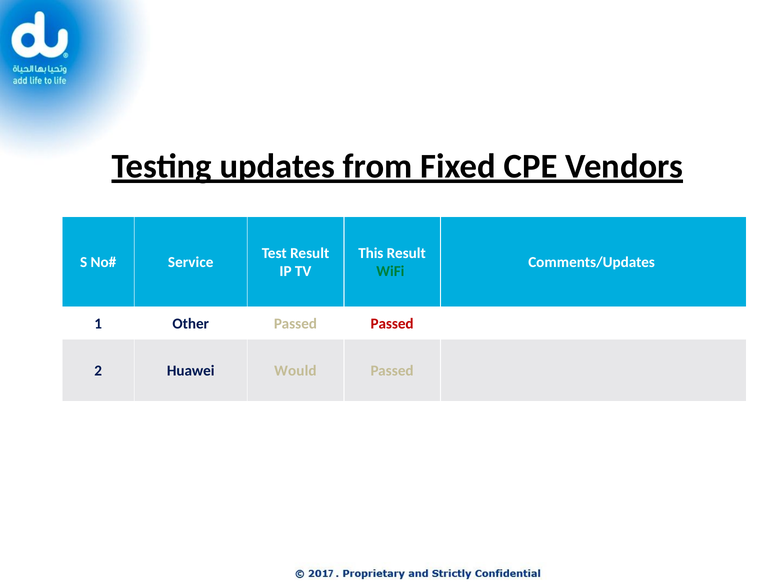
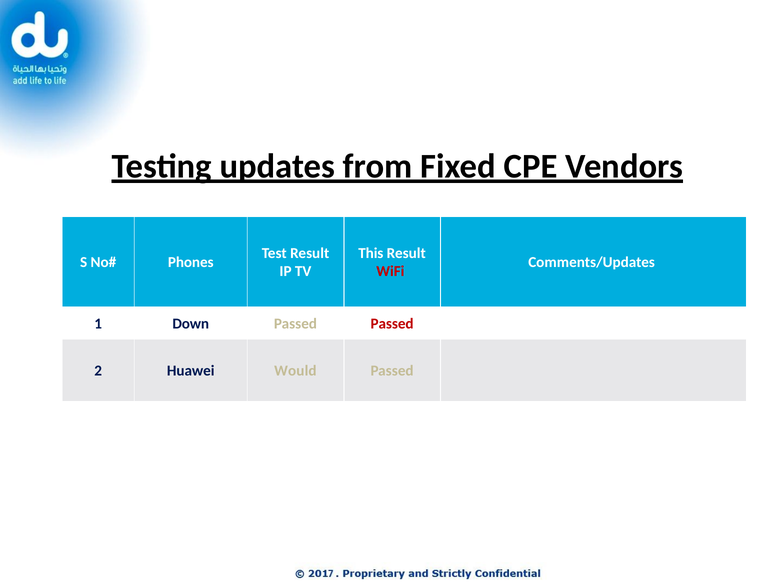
Service: Service -> Phones
WiFi colour: green -> red
Other: Other -> Down
